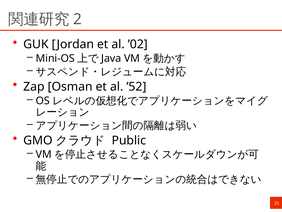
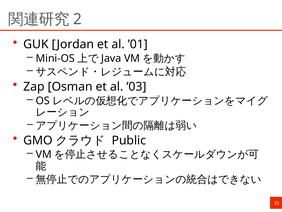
’02: ’02 -> ’01
’52: ’52 -> ’03
